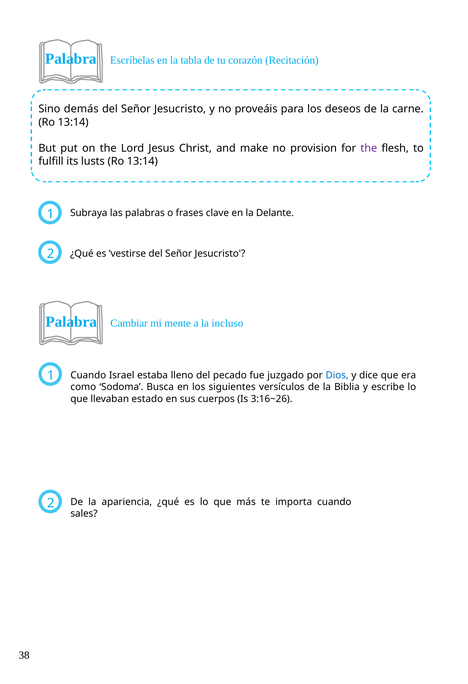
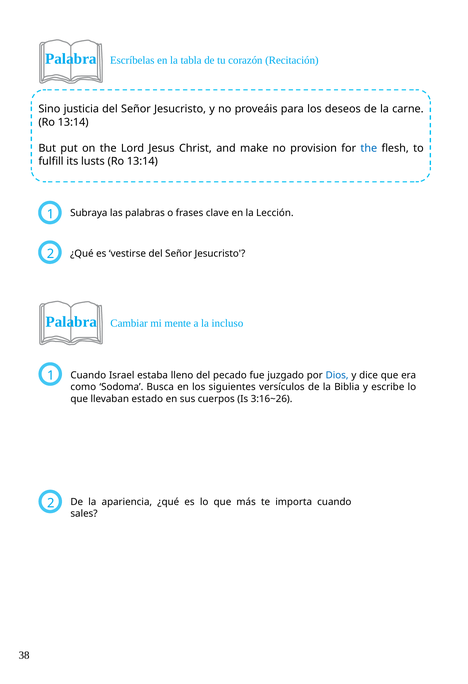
demás: demás -> justicia
the at (369, 148) colour: purple -> blue
Delante: Delante -> Lección
